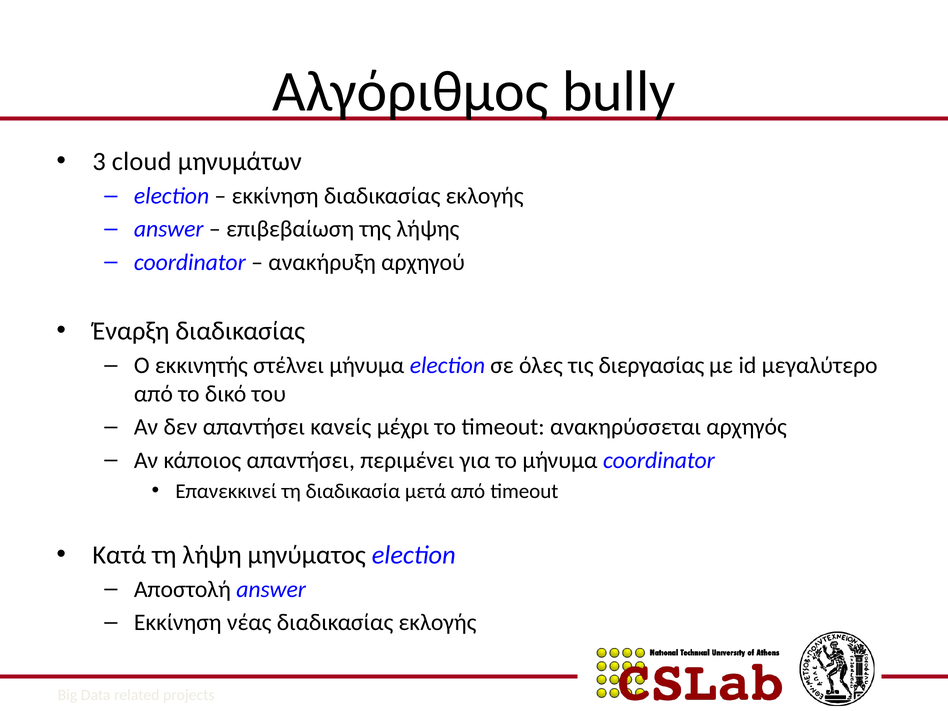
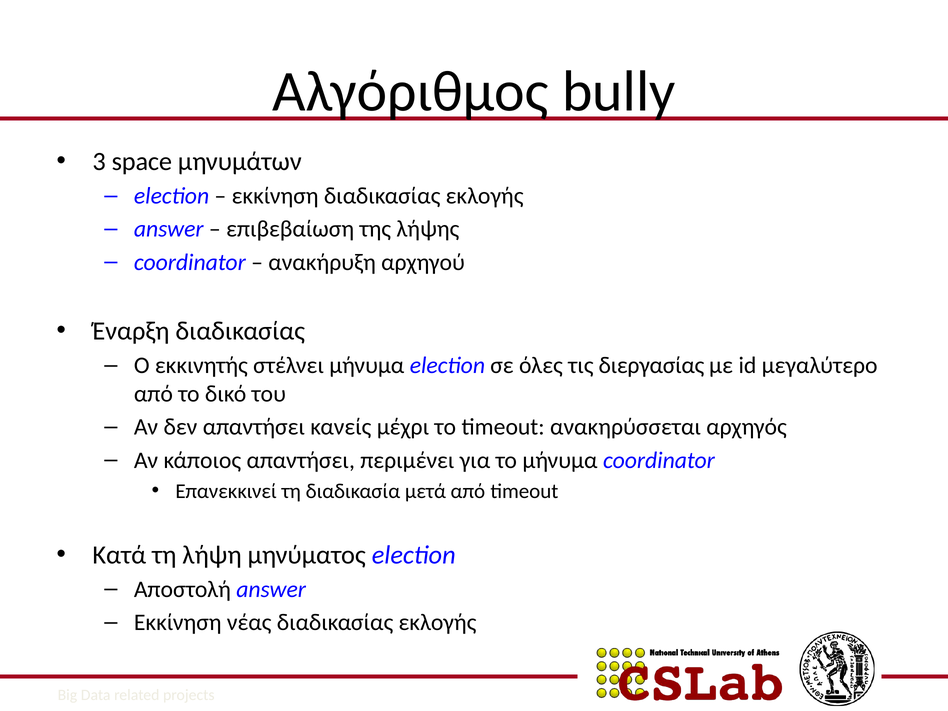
cloud: cloud -> space
